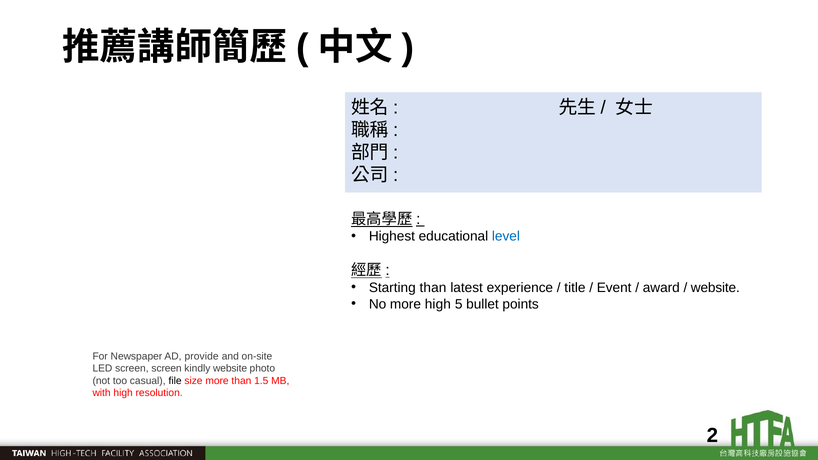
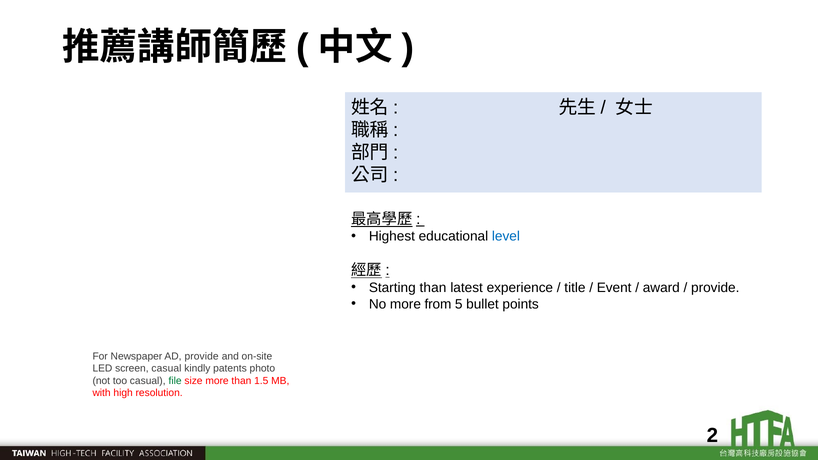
website at (715, 288): website -> provide
more high: high -> from
screen screen: screen -> casual
kindly website: website -> patents
file colour: black -> green
